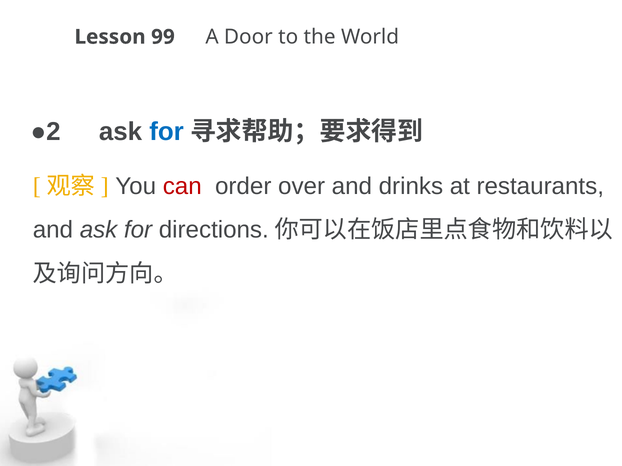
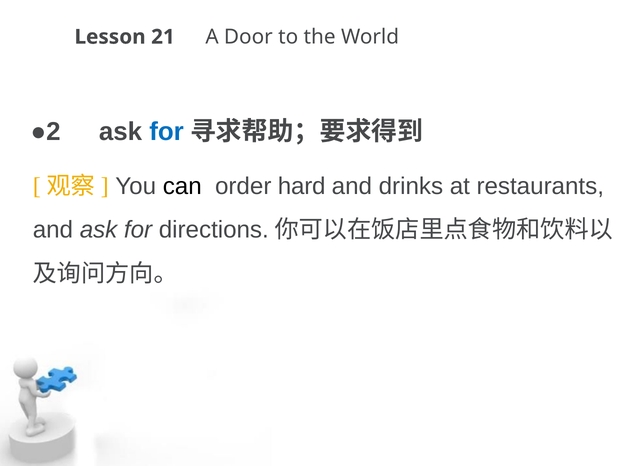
99: 99 -> 21
can colour: red -> black
over: over -> hard
